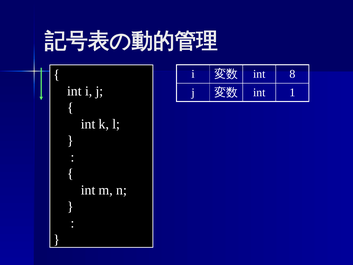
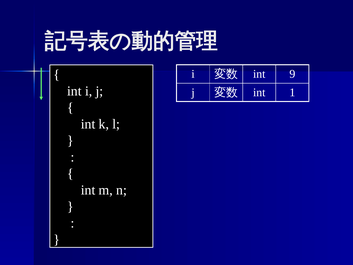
8: 8 -> 9
